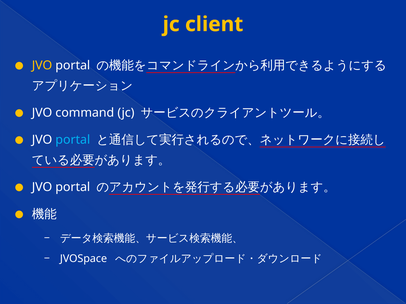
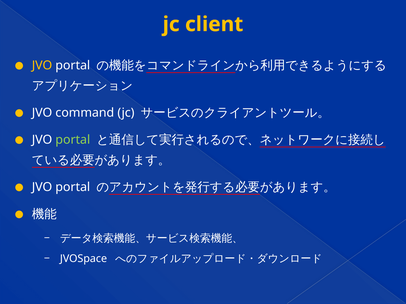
portal at (73, 140) colour: light blue -> light green
